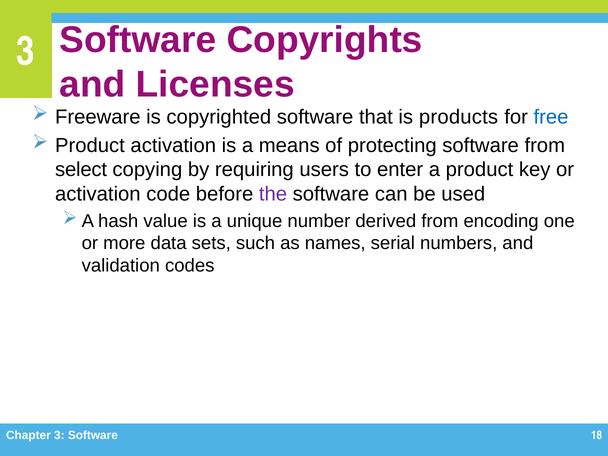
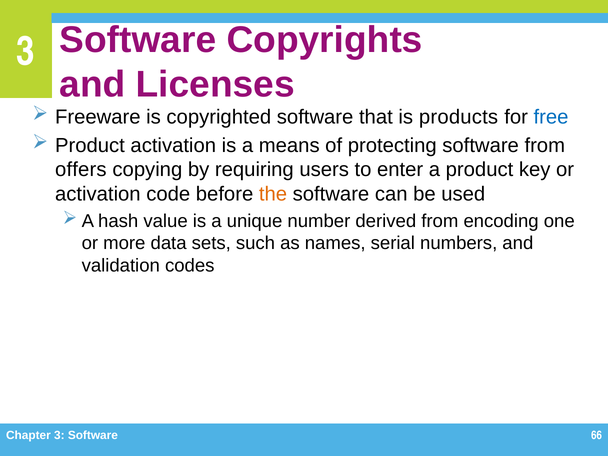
select: select -> offers
the colour: purple -> orange
18: 18 -> 66
